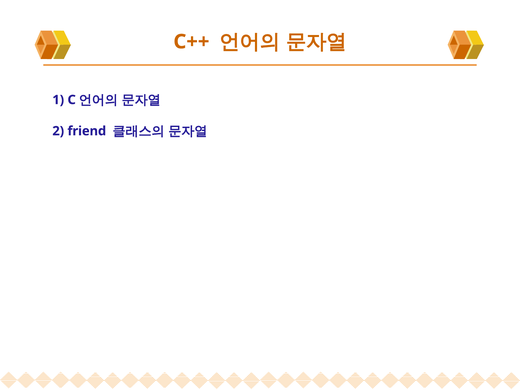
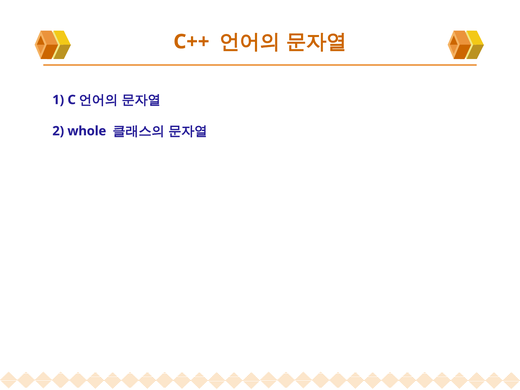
friend: friend -> whole
